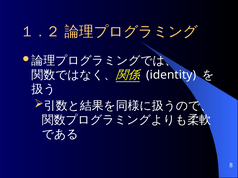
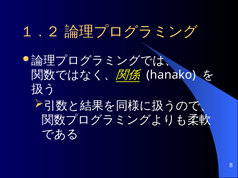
identity: identity -> hanako
